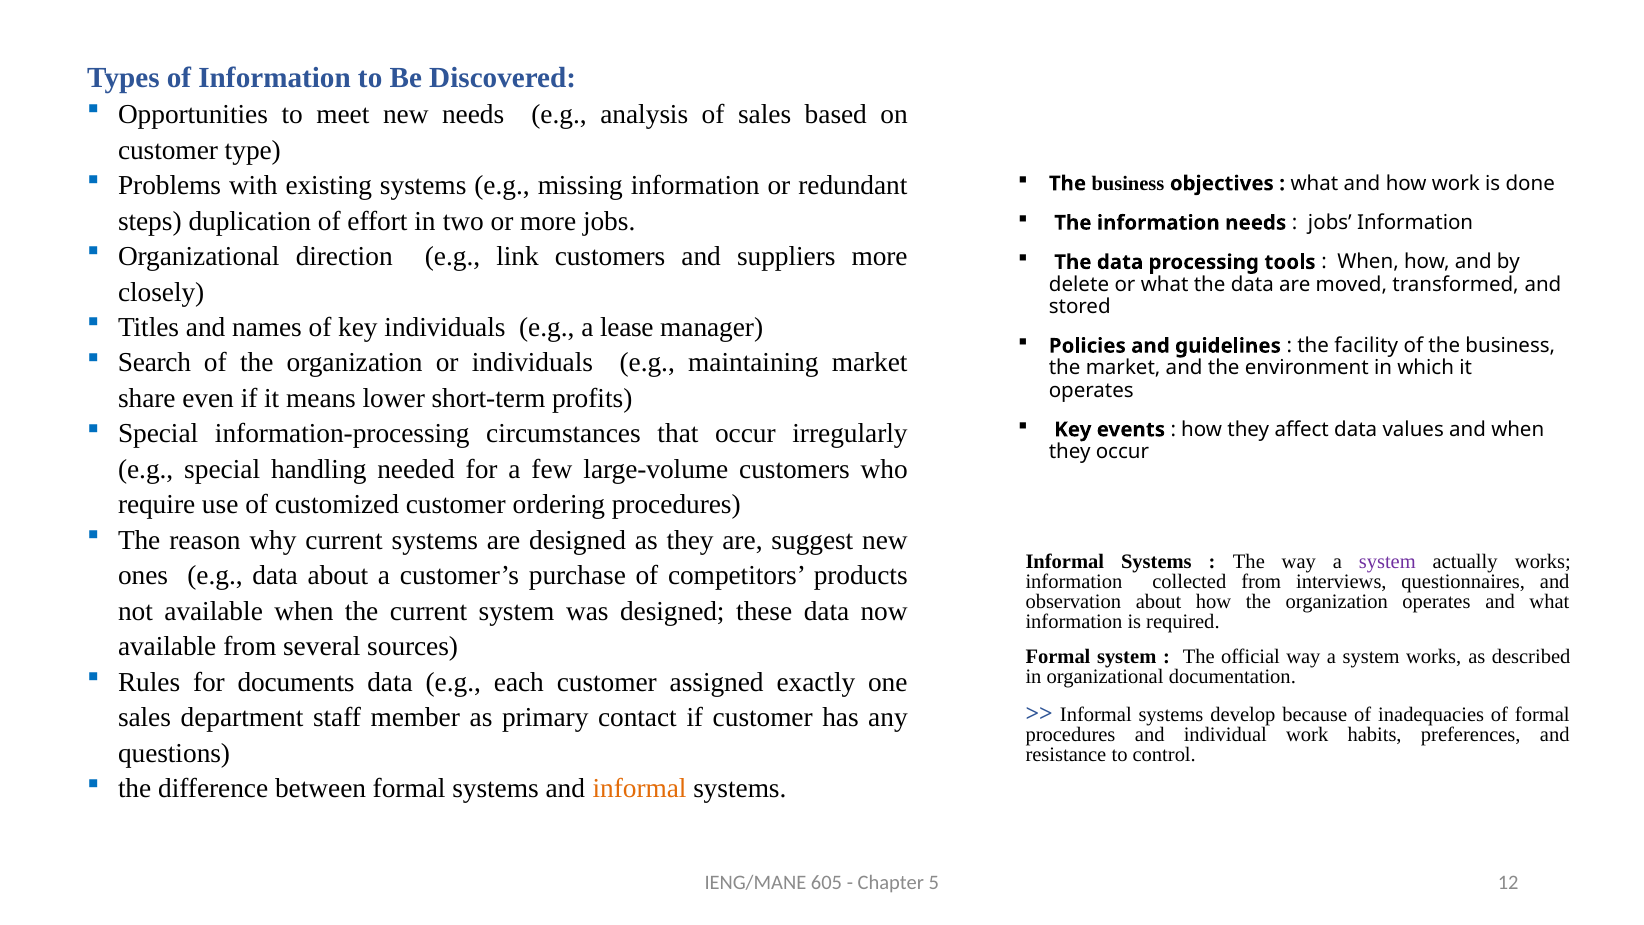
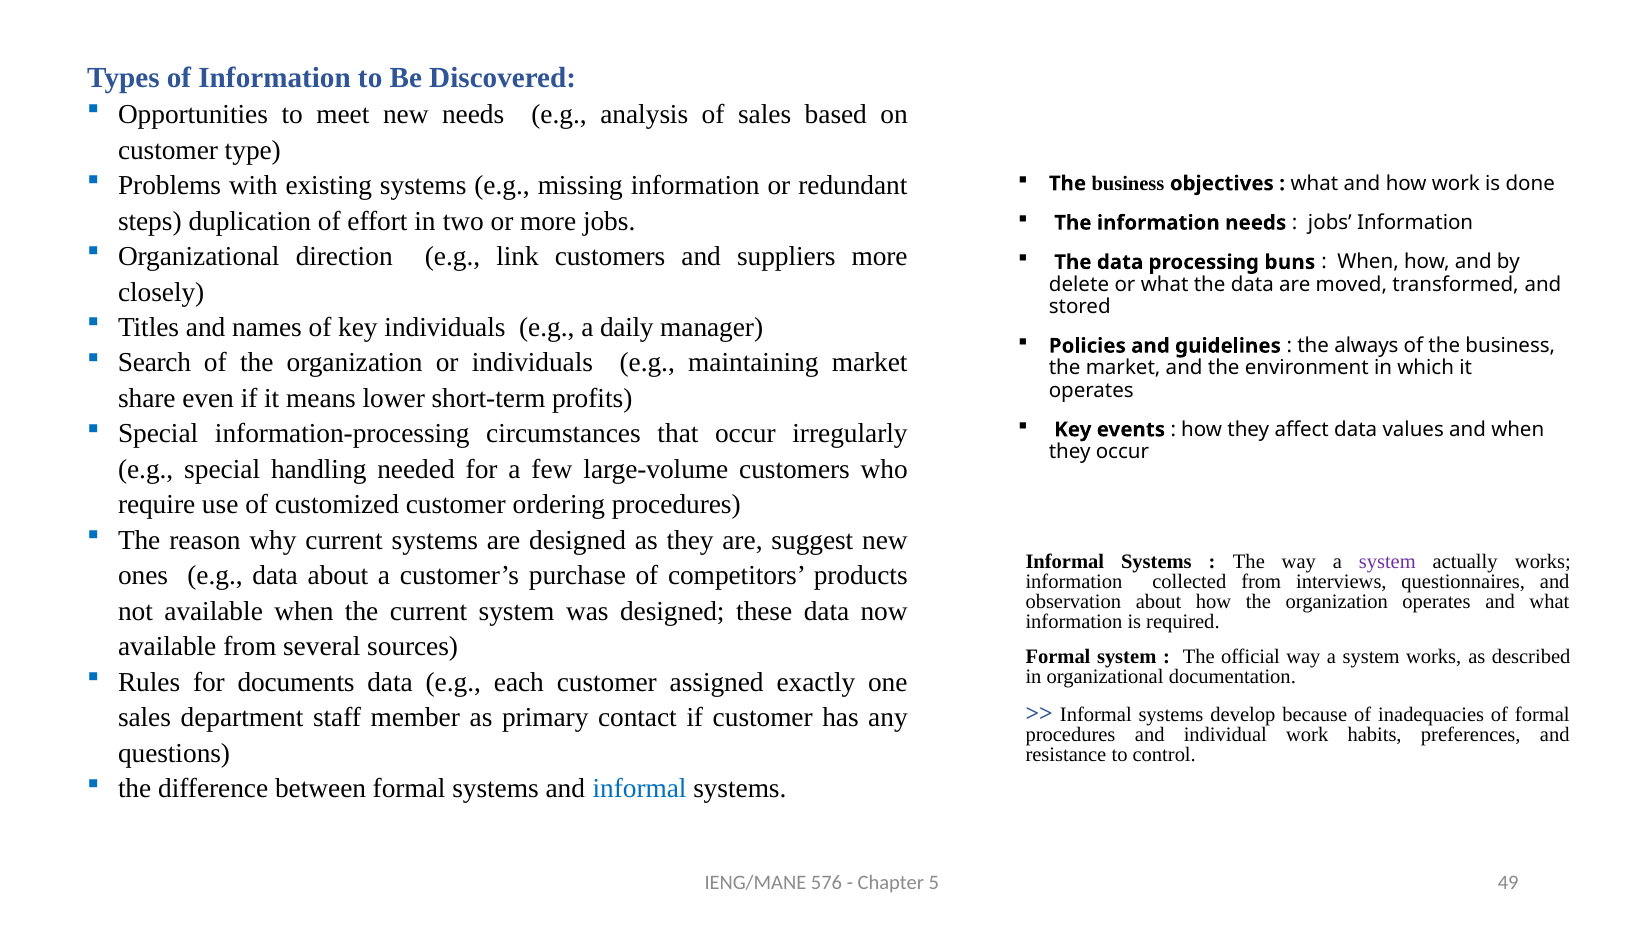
tools: tools -> buns
lease: lease -> daily
facility: facility -> always
informal at (640, 789) colour: orange -> blue
605: 605 -> 576
12: 12 -> 49
